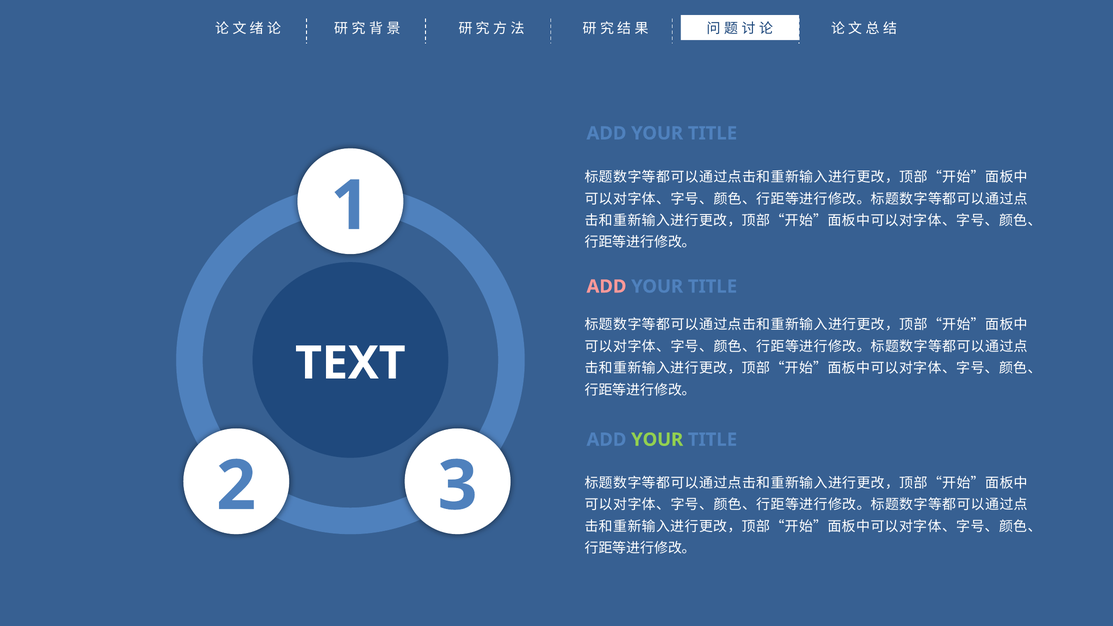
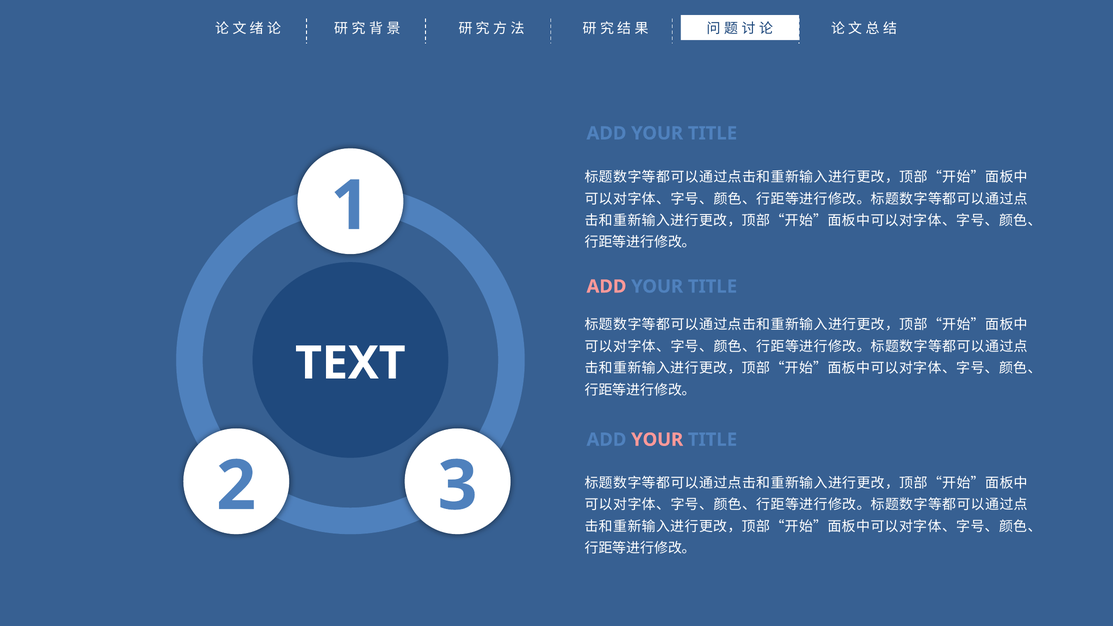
YOUR at (657, 440) colour: light green -> pink
